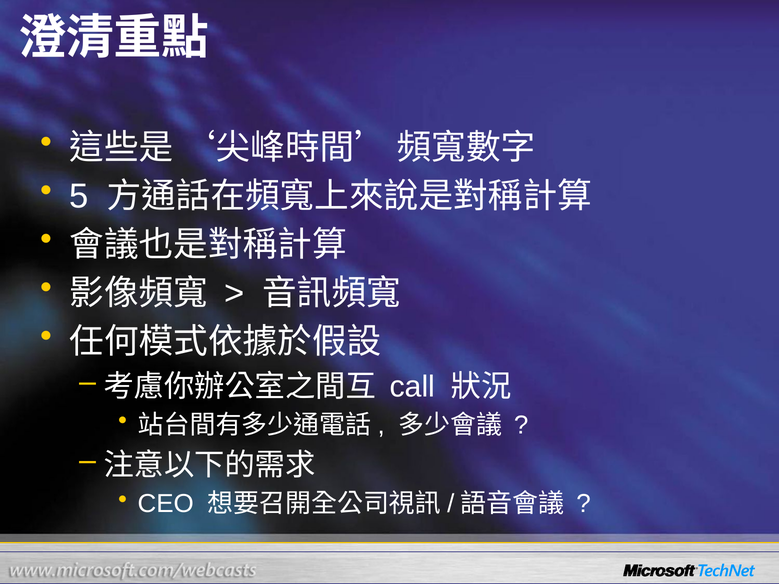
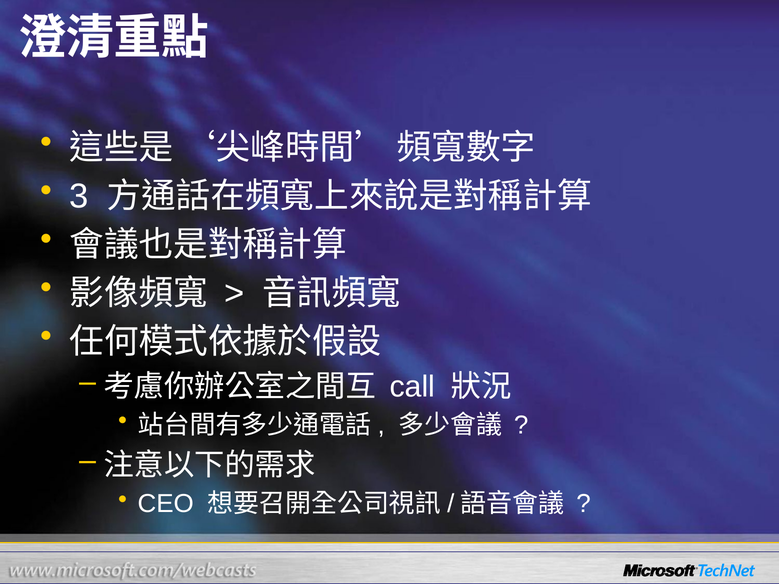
5: 5 -> 3
